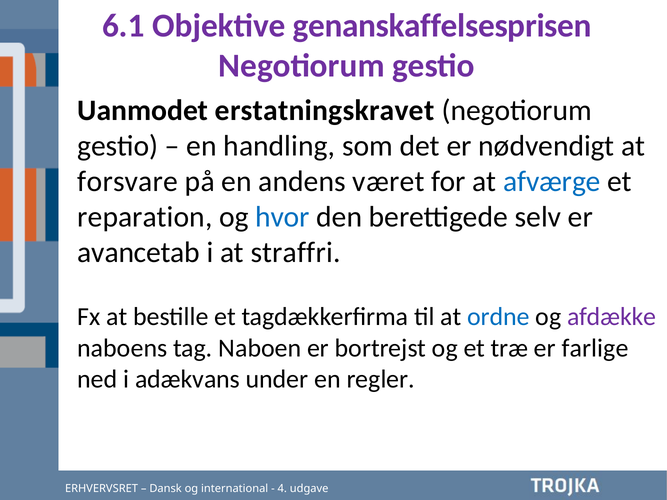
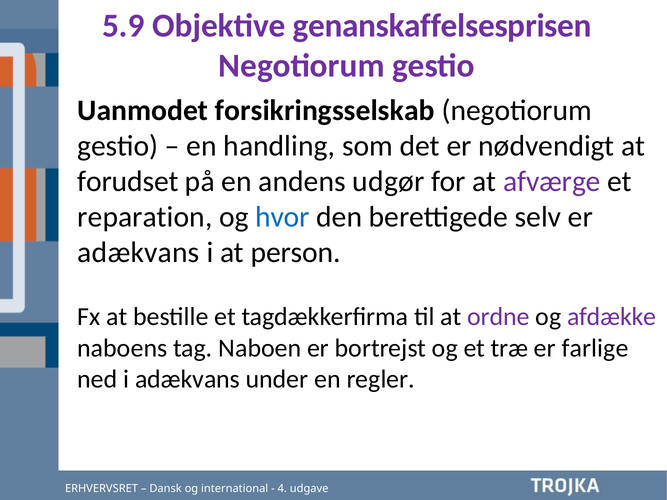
6.1: 6.1 -> 5.9
erstatningskravet: erstatningskravet -> forsikringsselskab
forsvare: forsvare -> forudset
været: været -> udgør
afværge colour: blue -> purple
avancetab at (139, 253): avancetab -> adækvans
straffri: straffri -> person
ordne colour: blue -> purple
